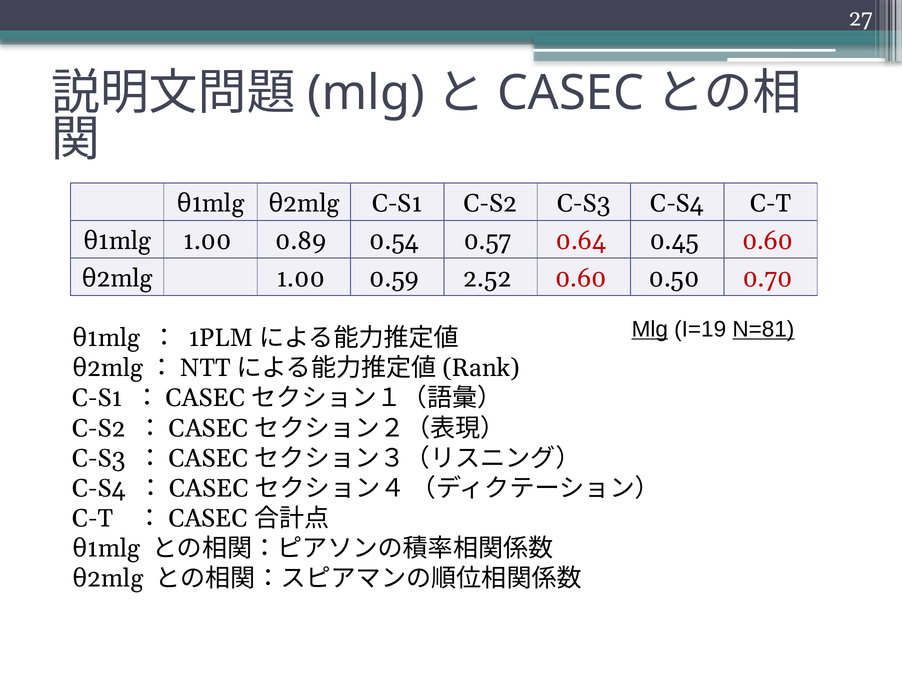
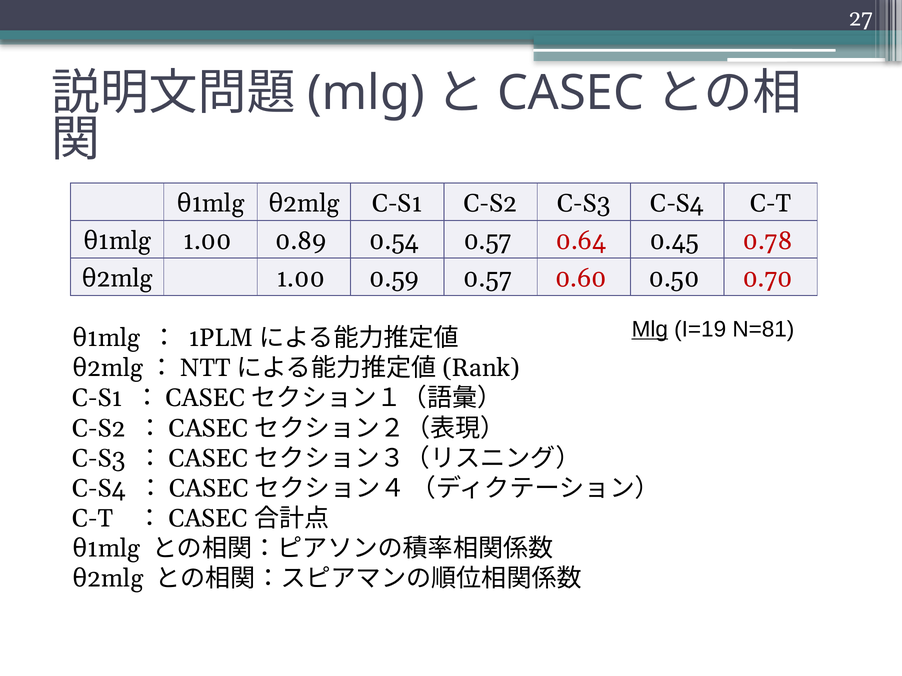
0.45 0.60: 0.60 -> 0.78
0.59 2.52: 2.52 -> 0.57
N=81 underline: present -> none
